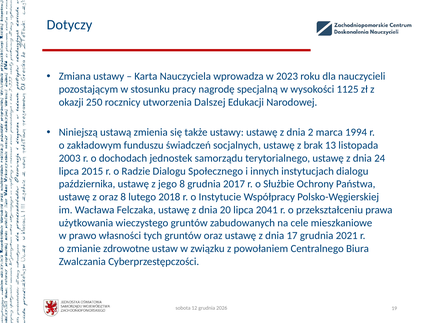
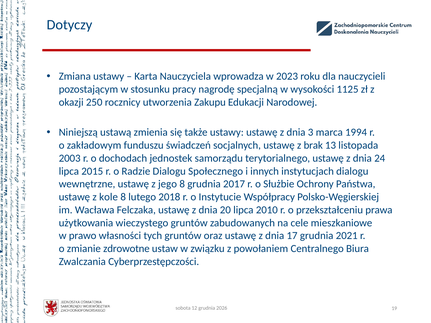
Dalszej: Dalszej -> Zakupu
2: 2 -> 3
października: października -> wewnętrzne
z oraz: oraz -> kole
2041: 2041 -> 2010
